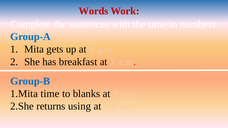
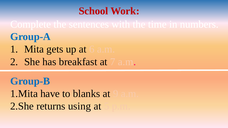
Words: Words -> School
1.Mita time: time -> have
